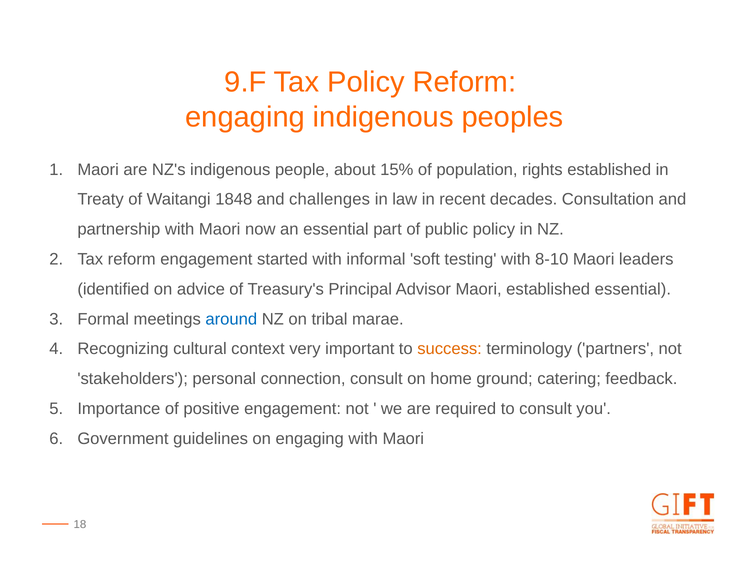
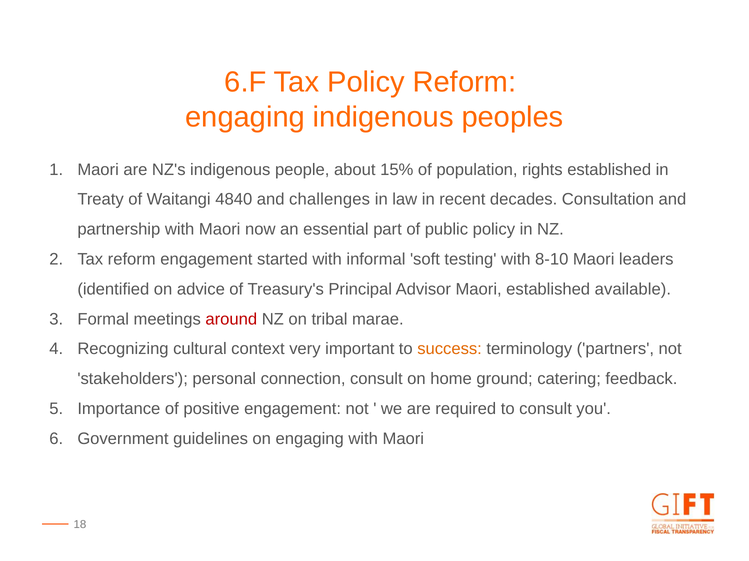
9.F: 9.F -> 6.F
1848: 1848 -> 4840
established essential: essential -> available
around colour: blue -> red
